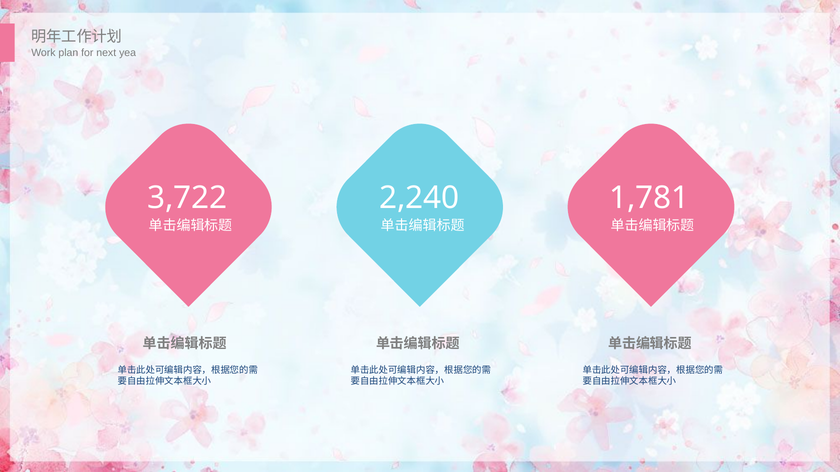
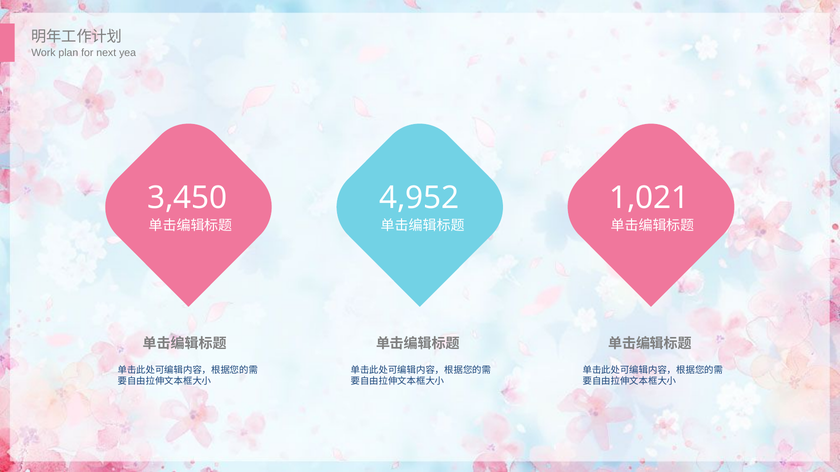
3,722: 3,722 -> 3,450
2,240: 2,240 -> 4,952
1,781: 1,781 -> 1,021
